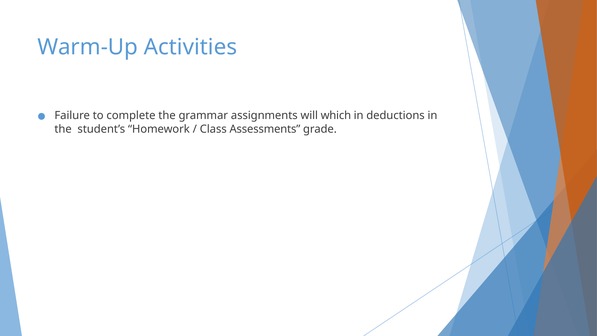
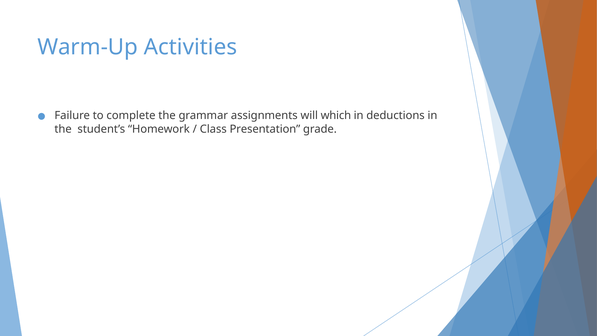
Assessments: Assessments -> Presentation
